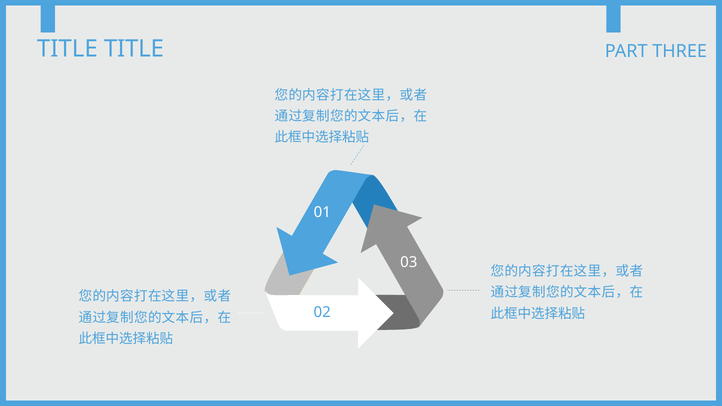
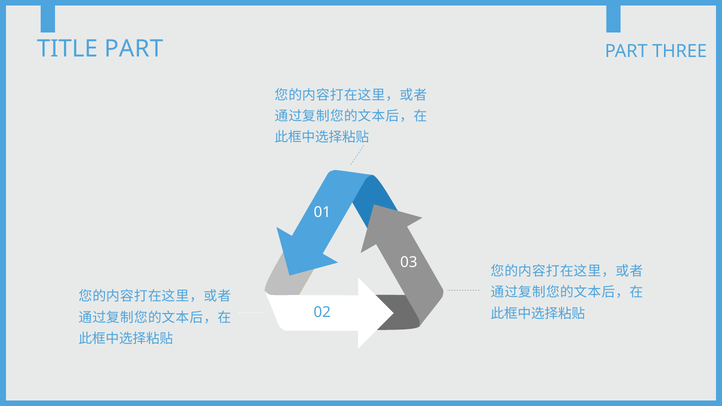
TITLE TITLE: TITLE -> PART
